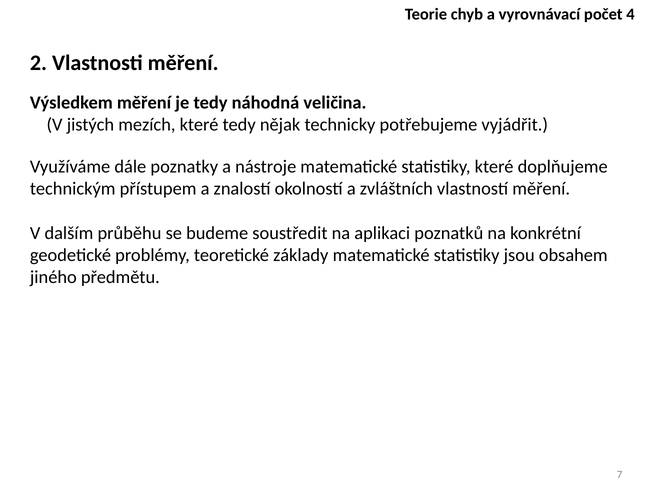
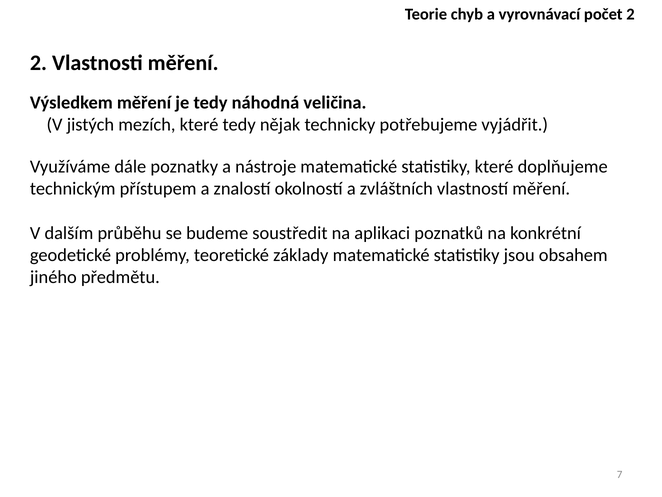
počet 4: 4 -> 2
